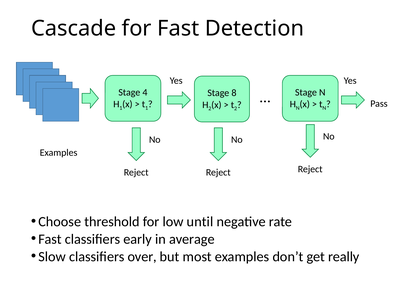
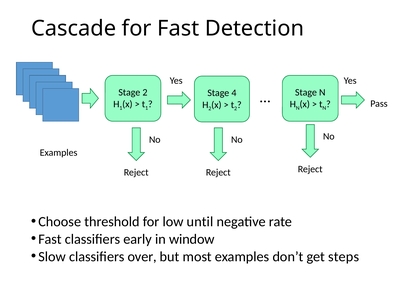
Stage 4: 4 -> 2
8: 8 -> 4
average: average -> window
really: really -> steps
